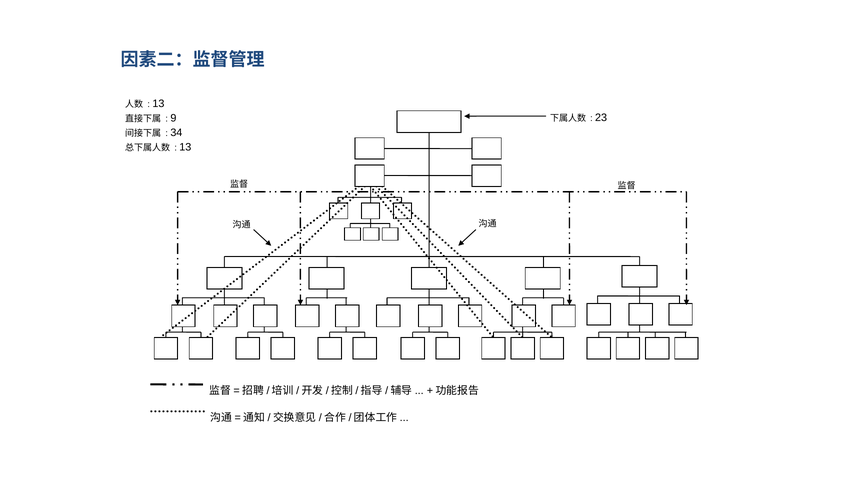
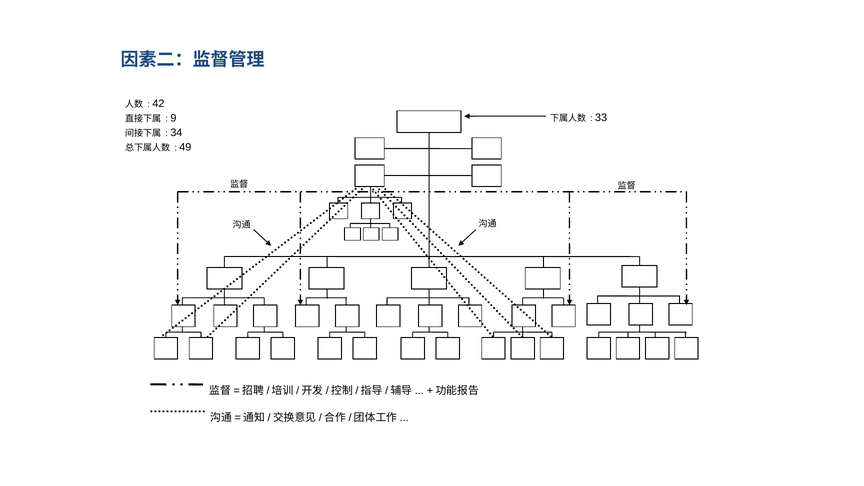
13 at (158, 104): 13 -> 42
23: 23 -> 33
13 at (185, 147): 13 -> 49
